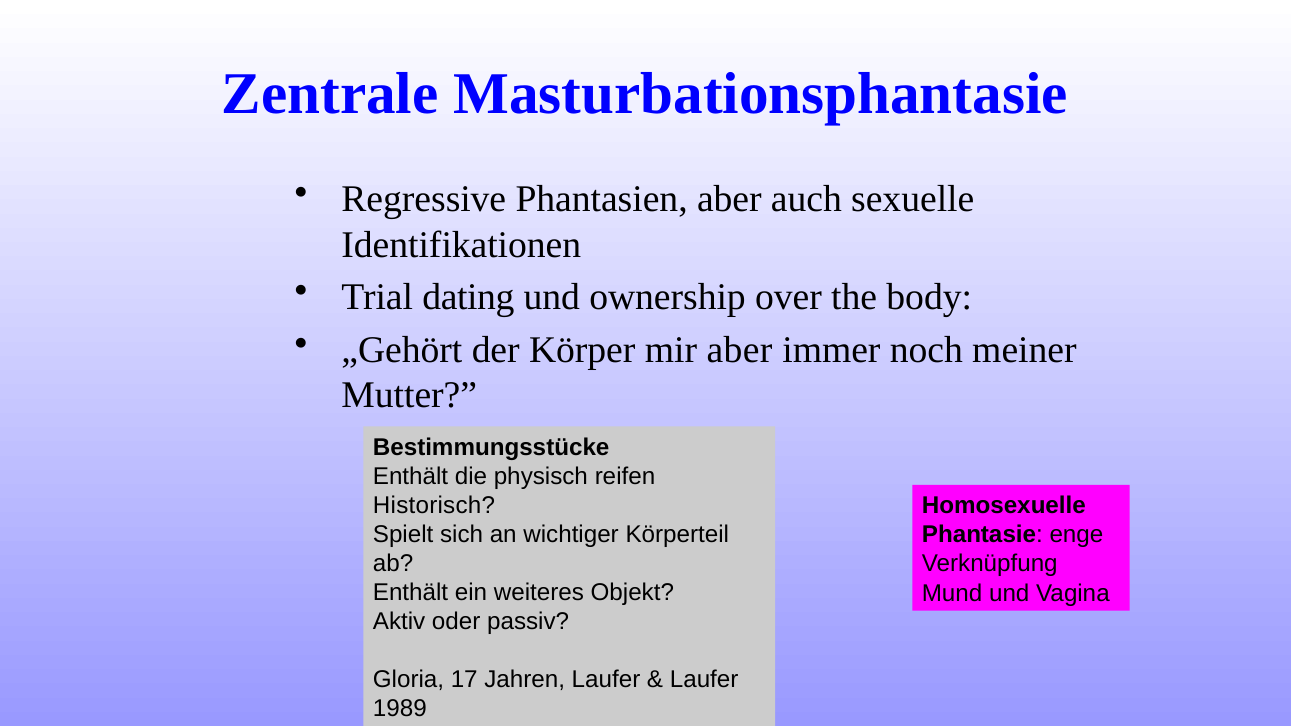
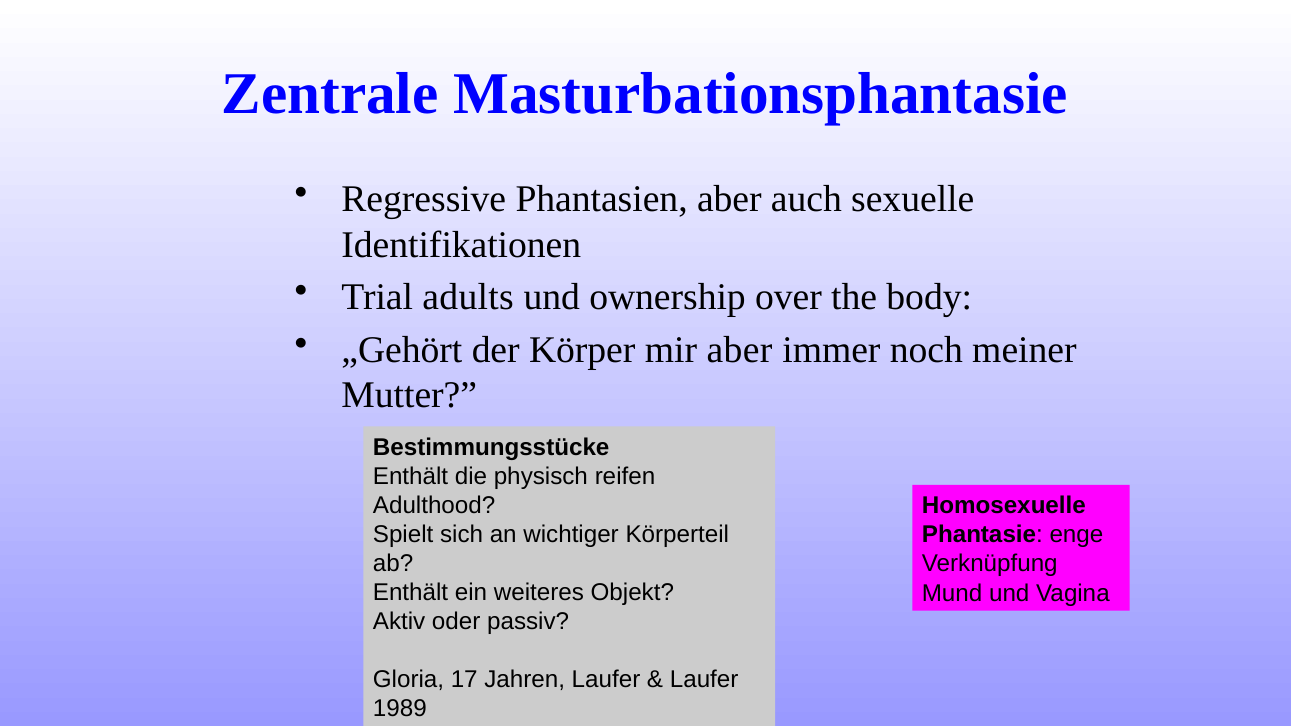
dating: dating -> adults
Historisch: Historisch -> Adulthood
